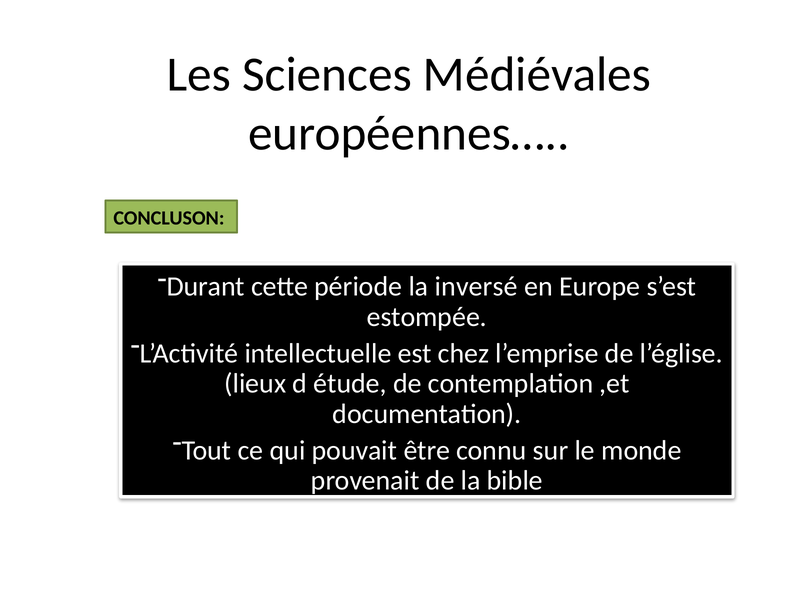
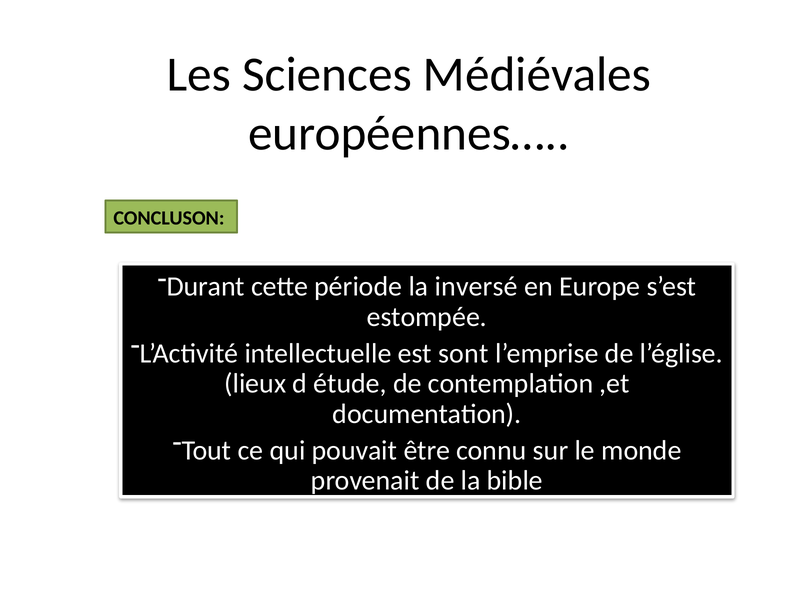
chez: chez -> sont
